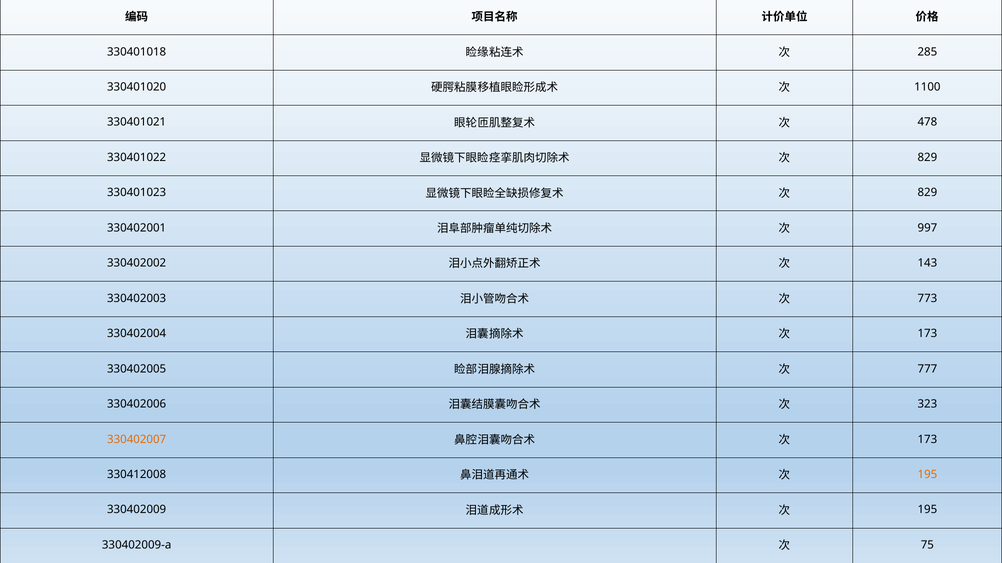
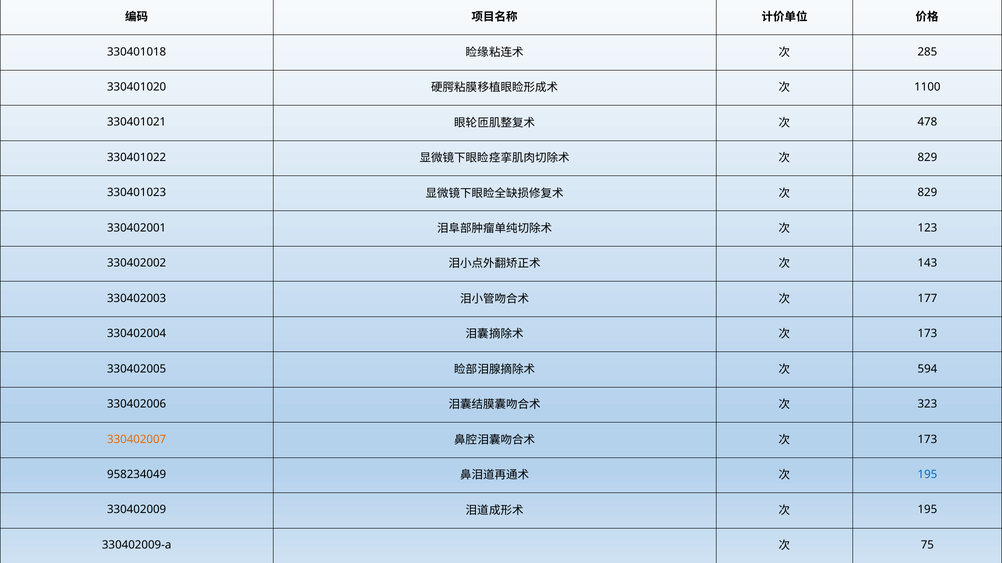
997: 997 -> 123
773: 773 -> 177
777: 777 -> 594
330412008: 330412008 -> 958234049
195 at (927, 475) colour: orange -> blue
